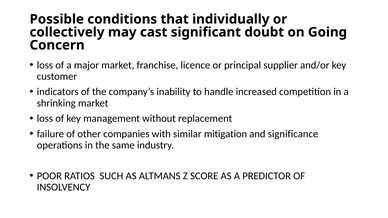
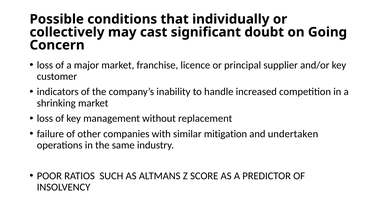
significance: significance -> undertaken
